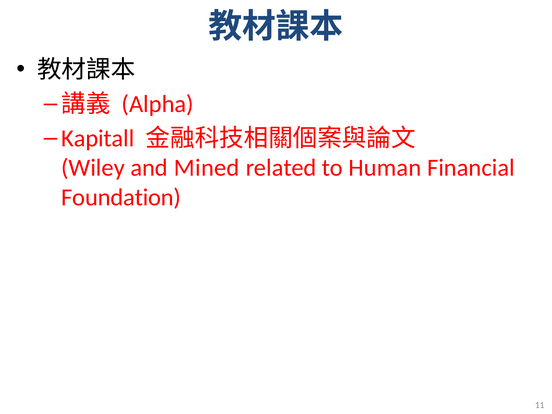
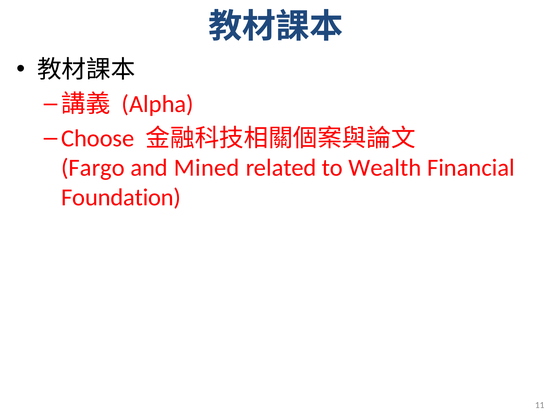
Kapitall: Kapitall -> Choose
Wiley: Wiley -> Fargo
Human: Human -> Wealth
